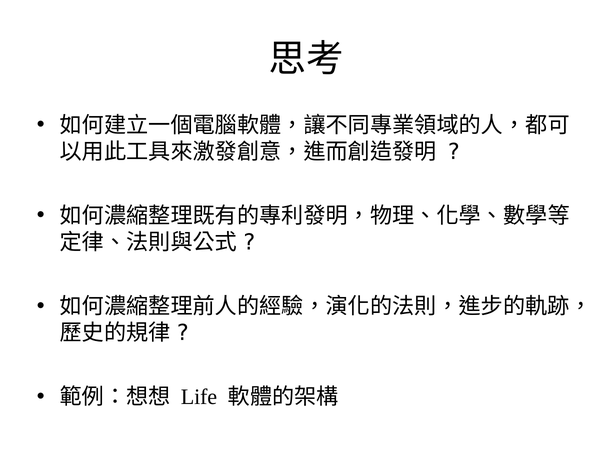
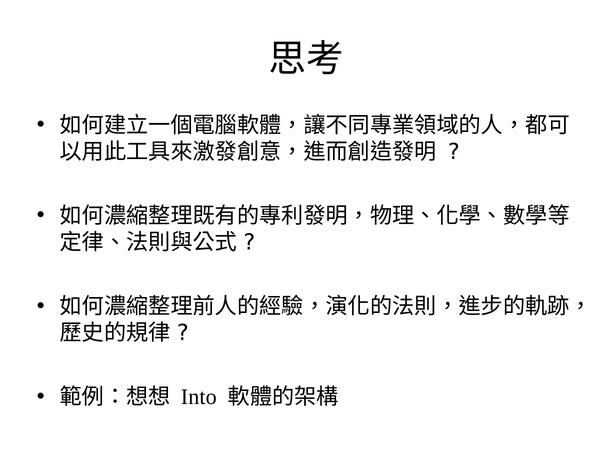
Life: Life -> Into
